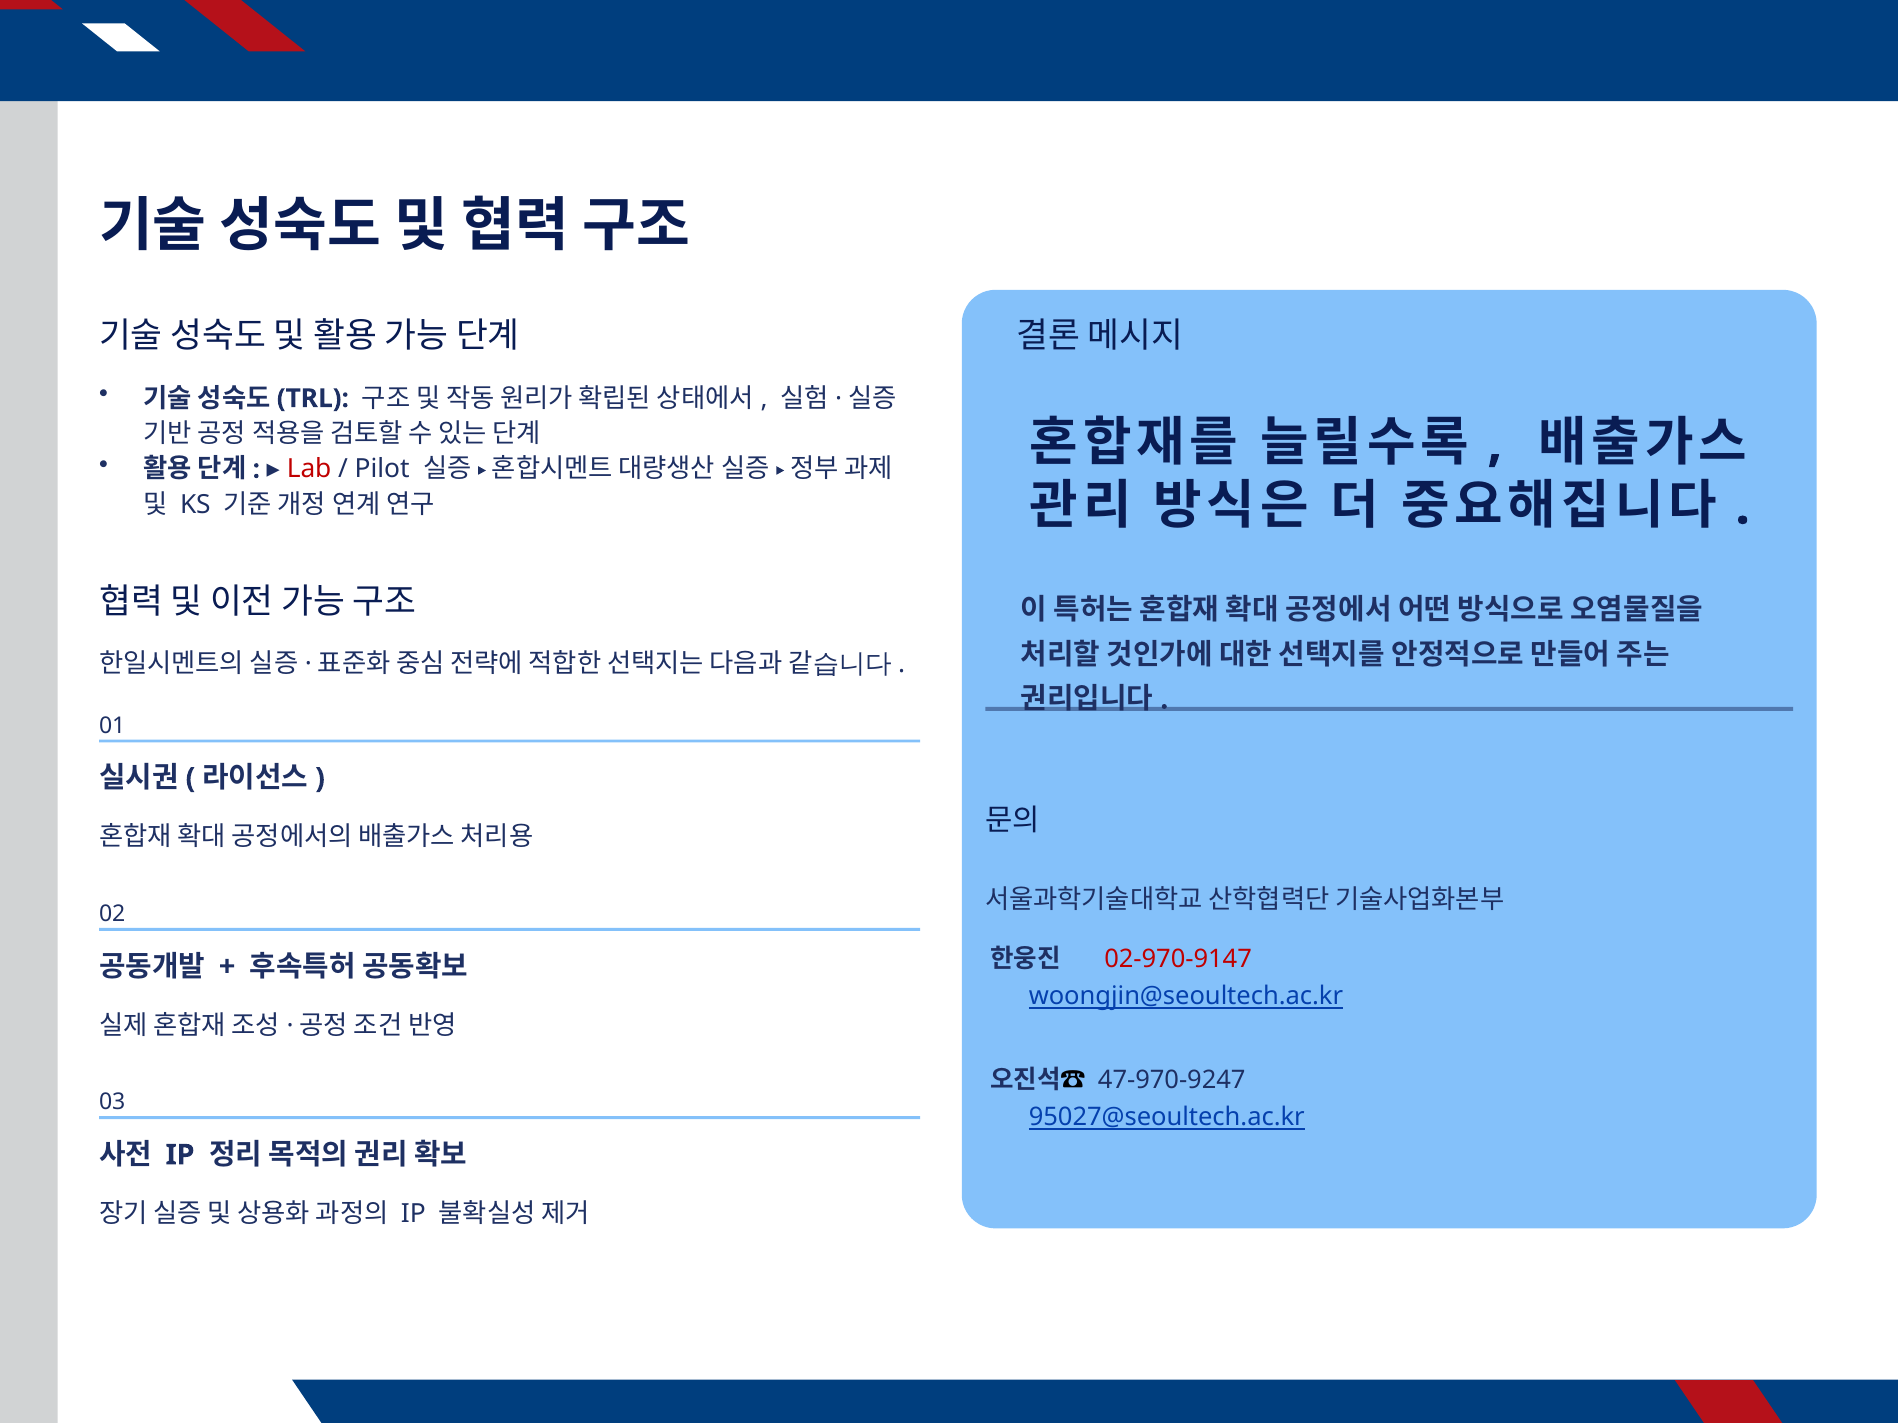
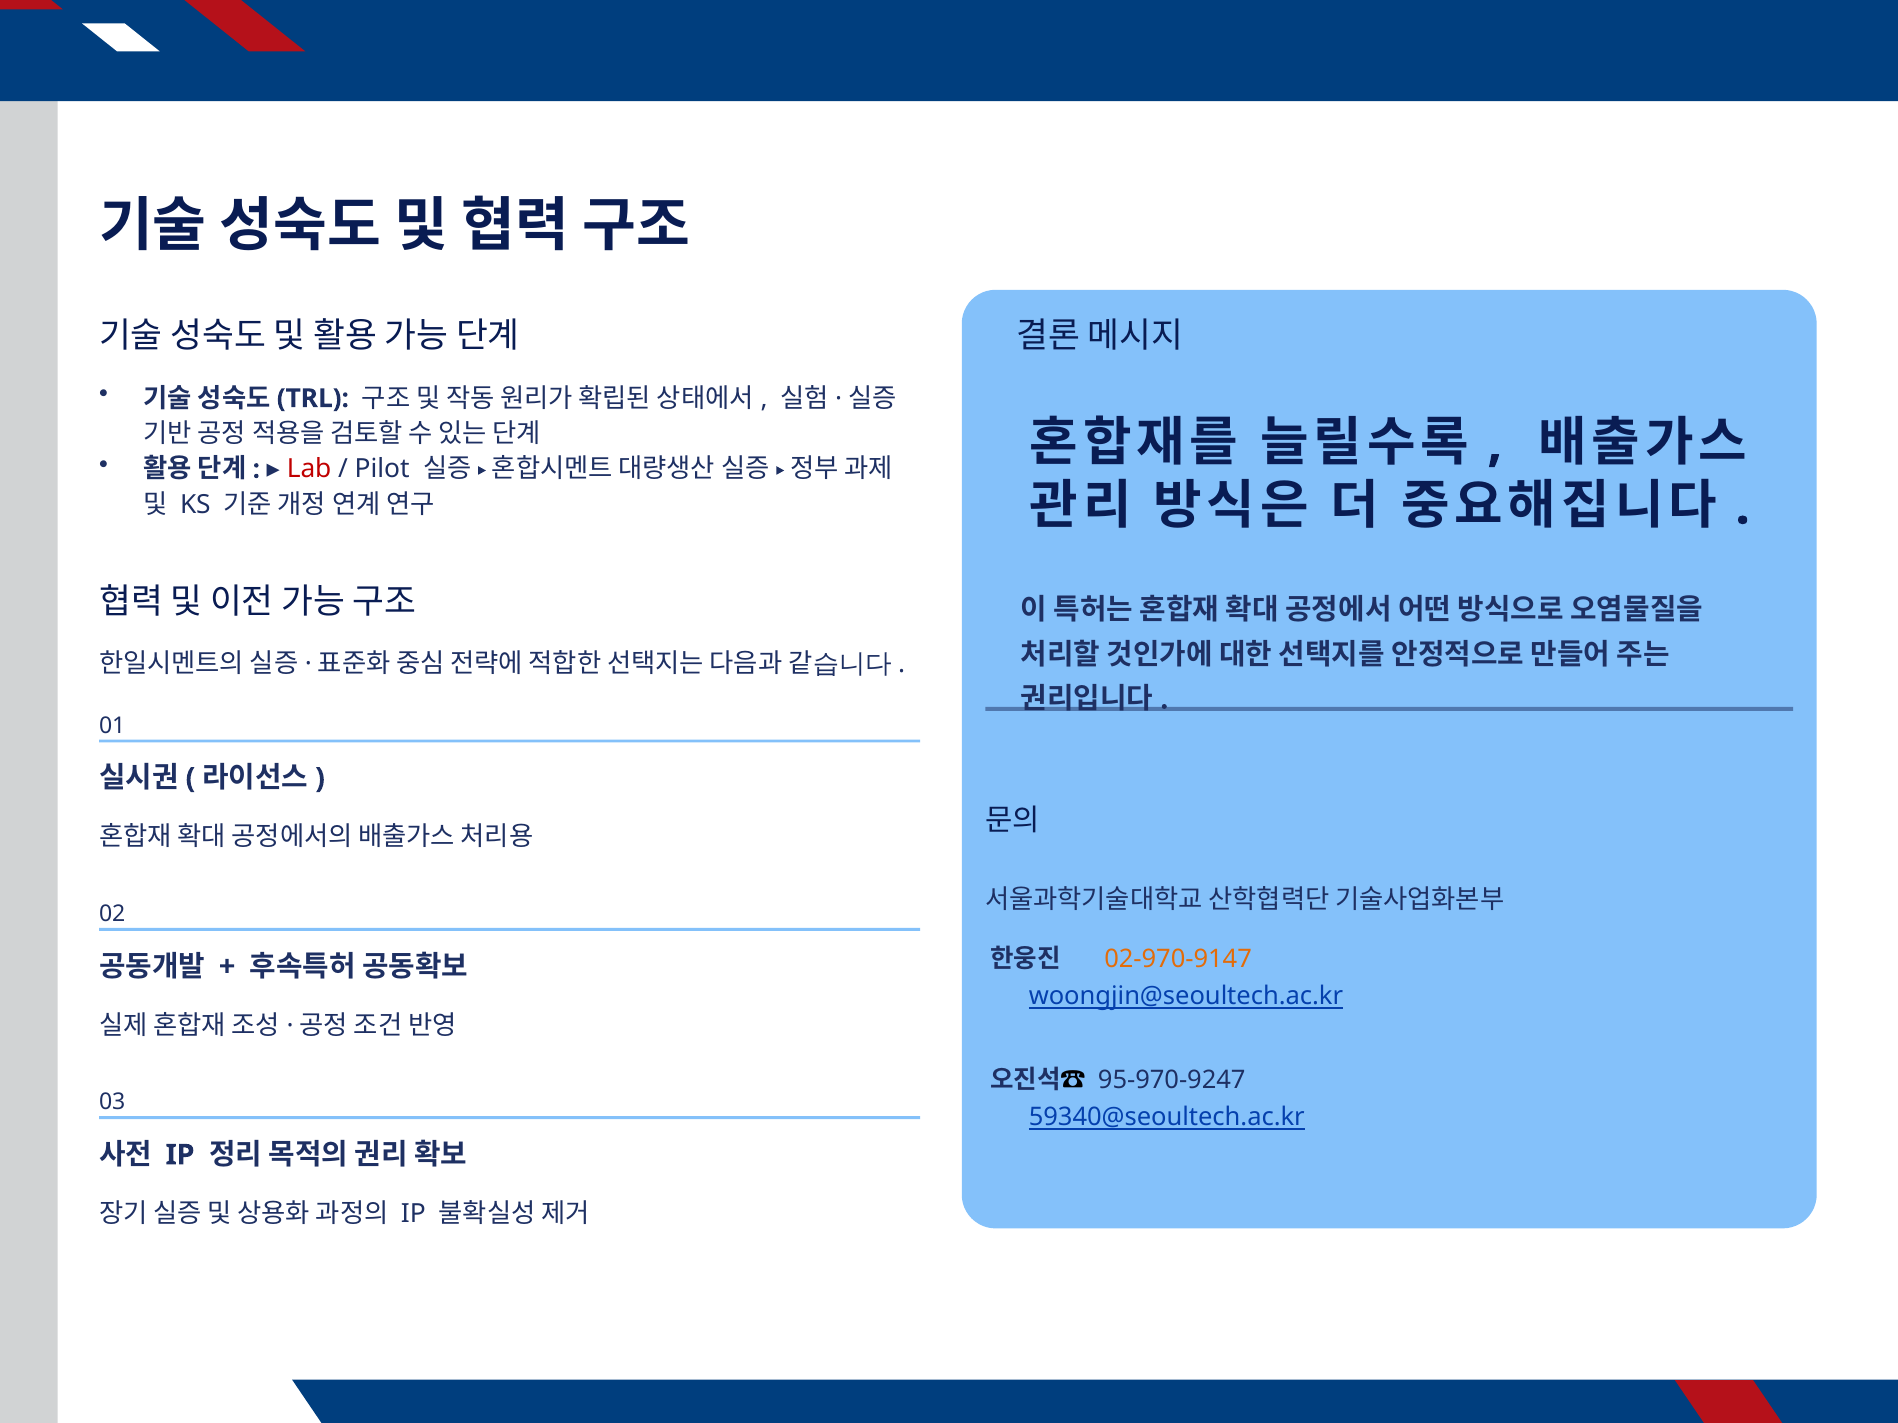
02-970-9147 colour: red -> orange
47-970-9247: 47-970-9247 -> 95-970-9247
95027@seoultech.ac.kr: 95027@seoultech.ac.kr -> 59340@seoultech.ac.kr
